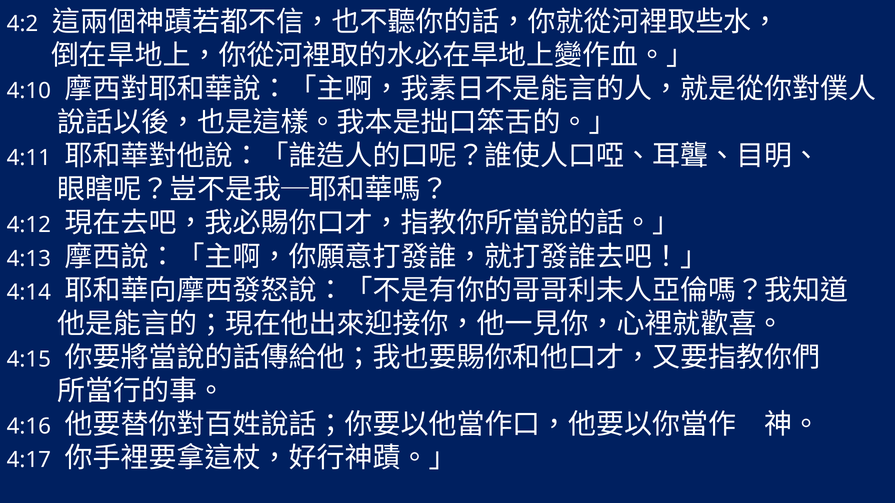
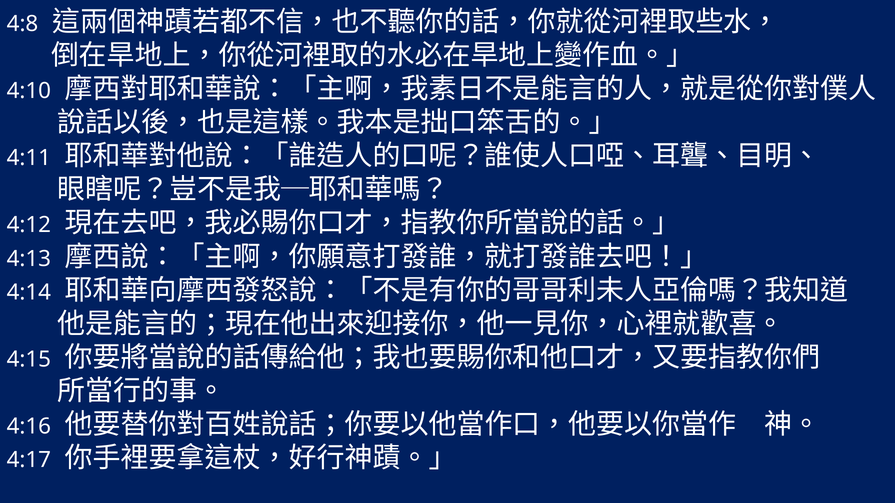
4:2: 4:2 -> 4:8
